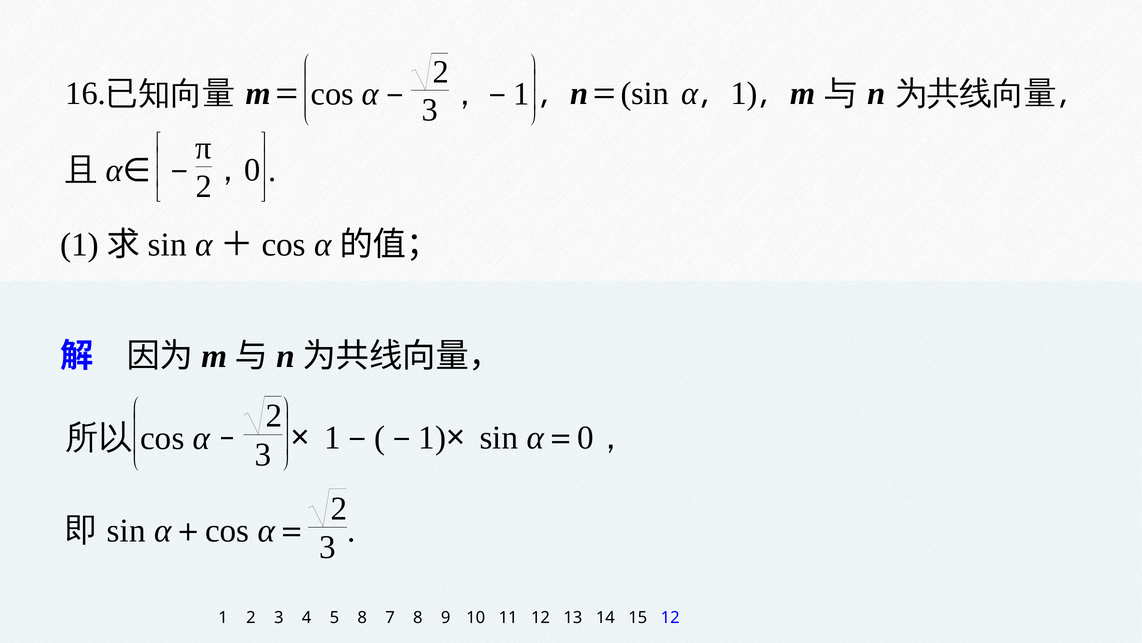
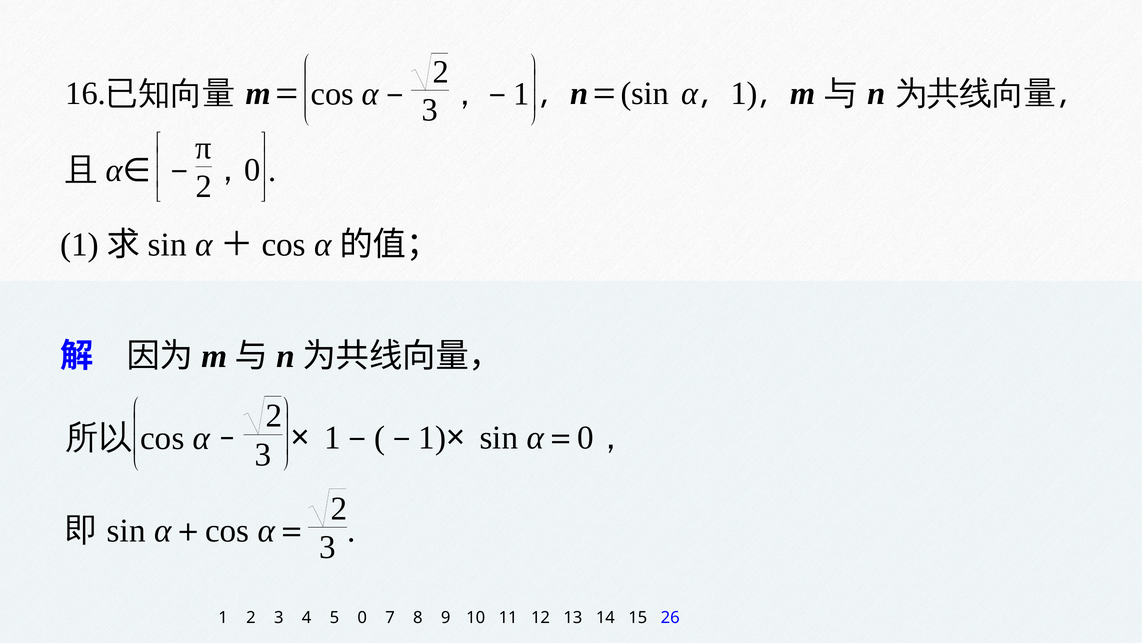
5 8: 8 -> 0
15 12: 12 -> 26
